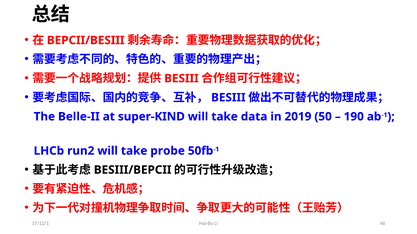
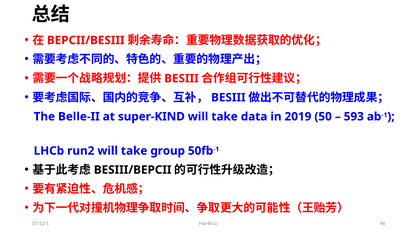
190: 190 -> 593
probe: probe -> group
